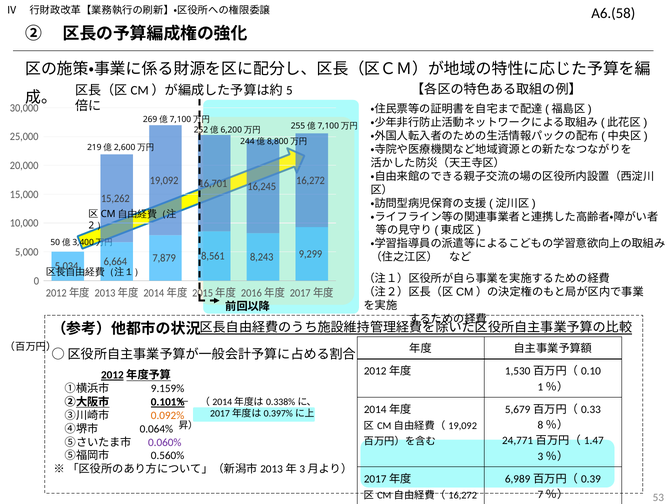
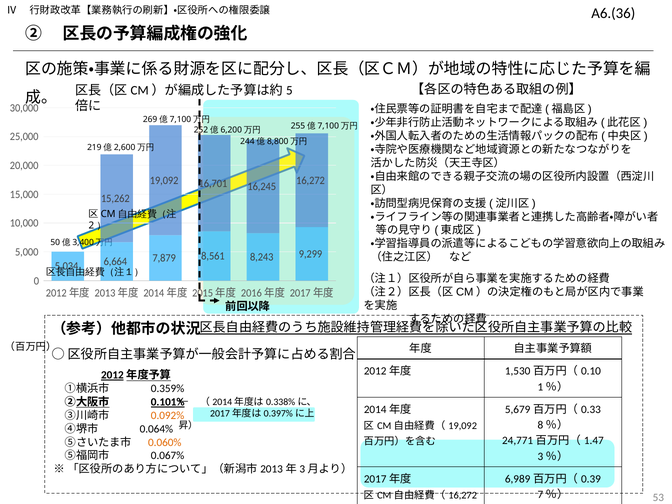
A6.(58: A6.(58 -> A6.(36
9.159%: 9.159% -> 0.359%
0.060% colour: purple -> orange
0.560%: 0.560% -> 0.067%
